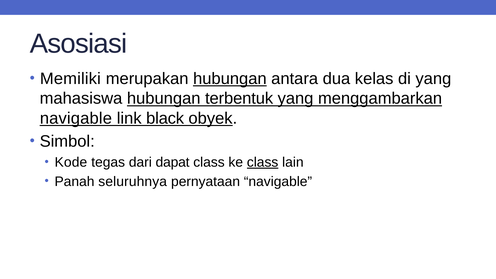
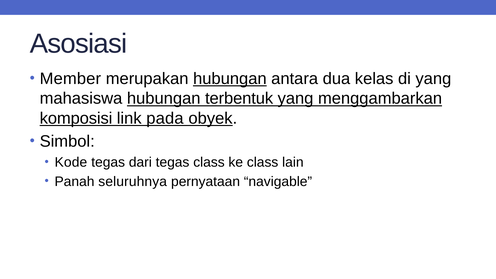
Memiliki: Memiliki -> Member
navigable at (76, 118): navigable -> komposisi
black: black -> pada
dari dapat: dapat -> tegas
class at (263, 162) underline: present -> none
